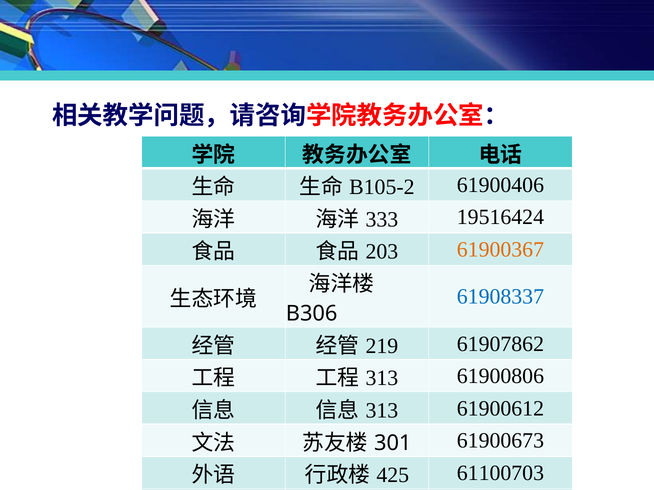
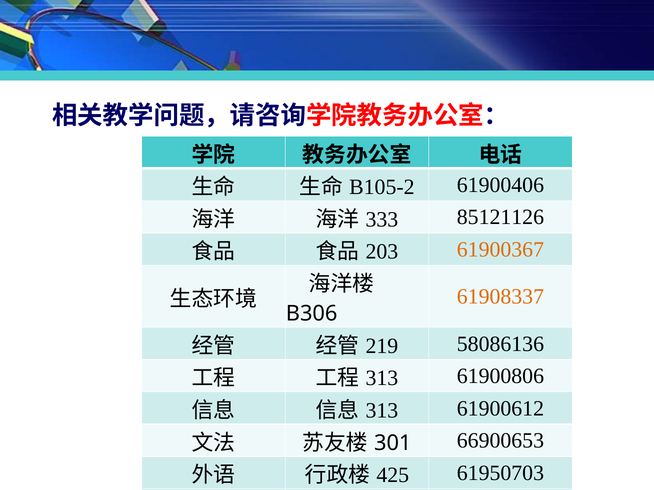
19516424: 19516424 -> 85121126
61908337 colour: blue -> orange
61907862: 61907862 -> 58086136
61900673: 61900673 -> 66900653
61100703: 61100703 -> 61950703
